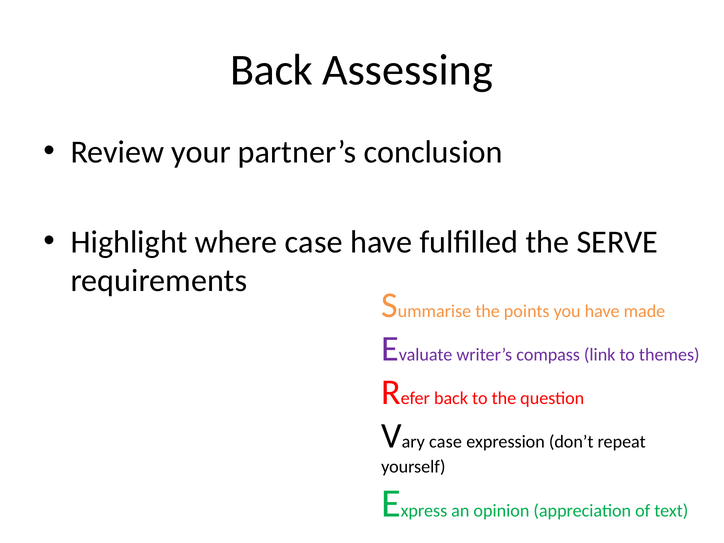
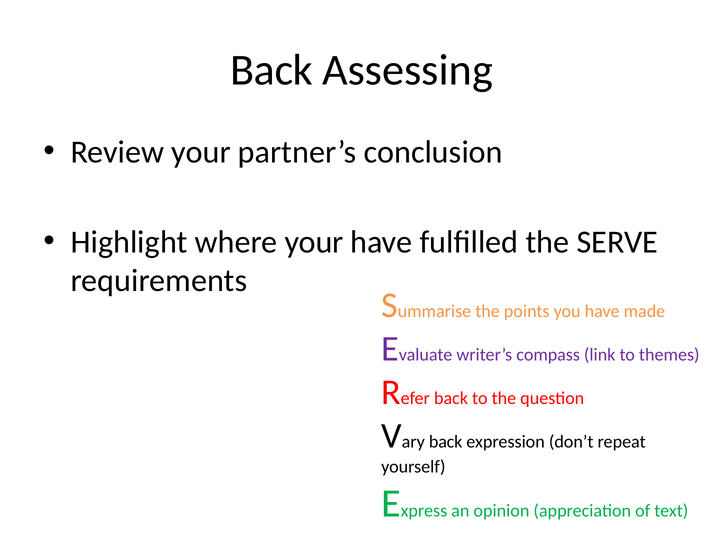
where case: case -> your
case at (445, 442): case -> back
